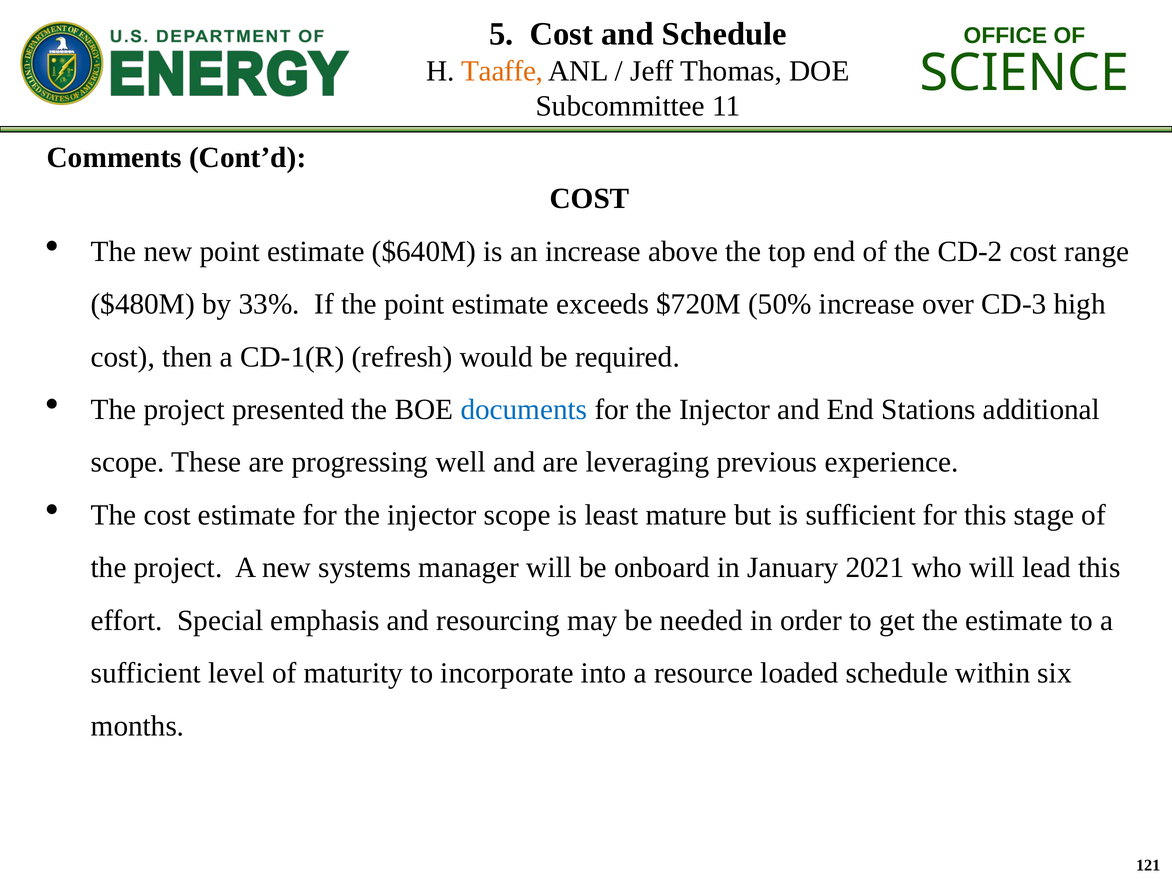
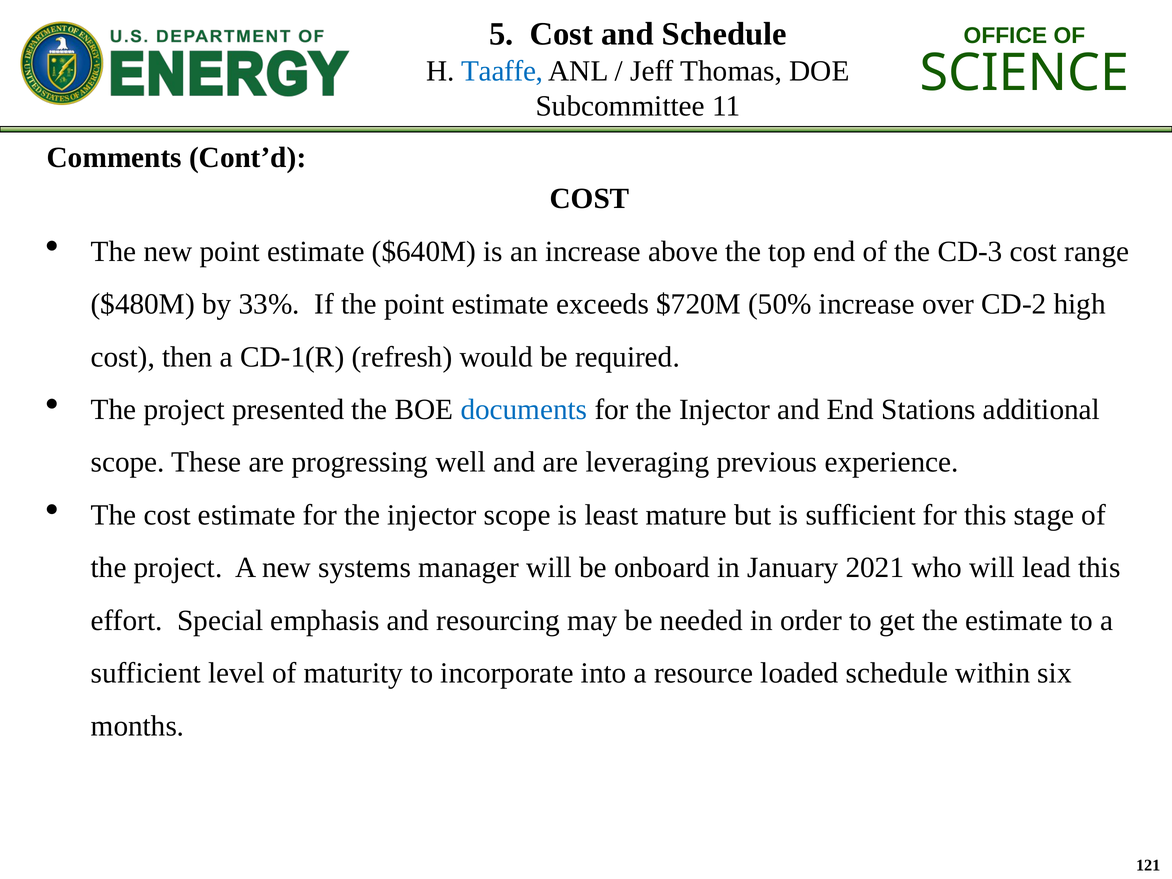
Taaffe colour: orange -> blue
CD-2: CD-2 -> CD-3
CD-3: CD-3 -> CD-2
